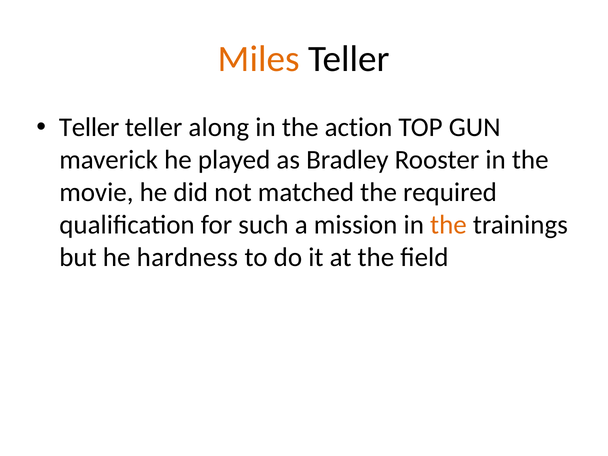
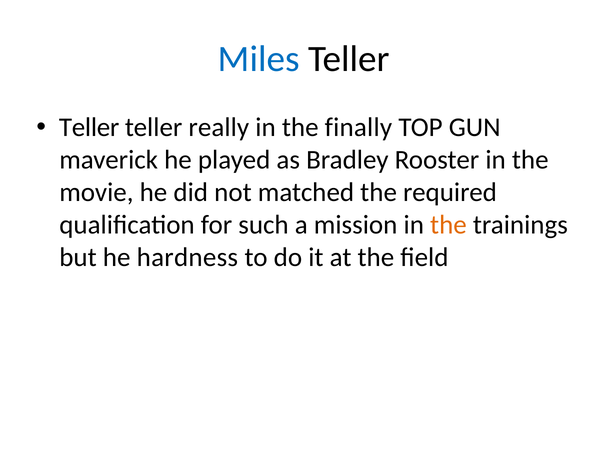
Miles colour: orange -> blue
along: along -> really
action: action -> finally
